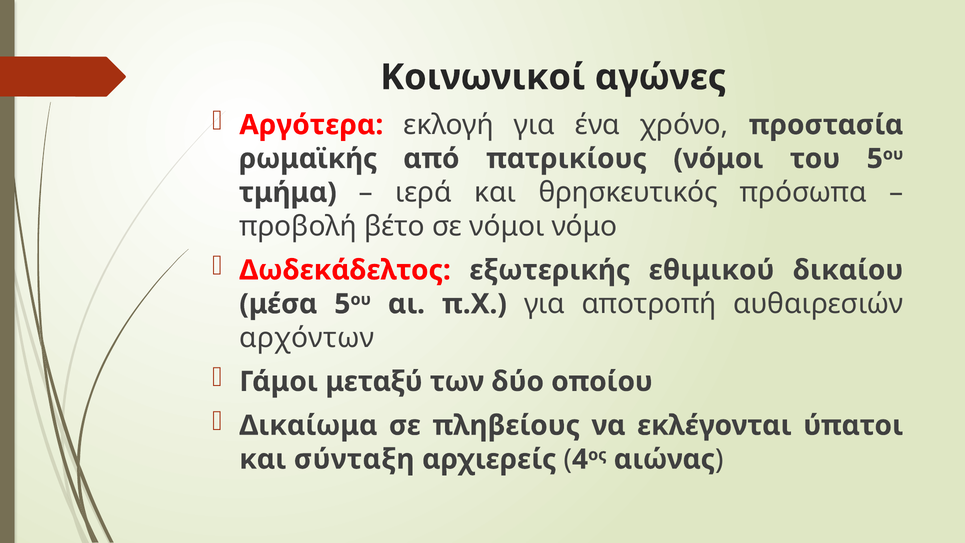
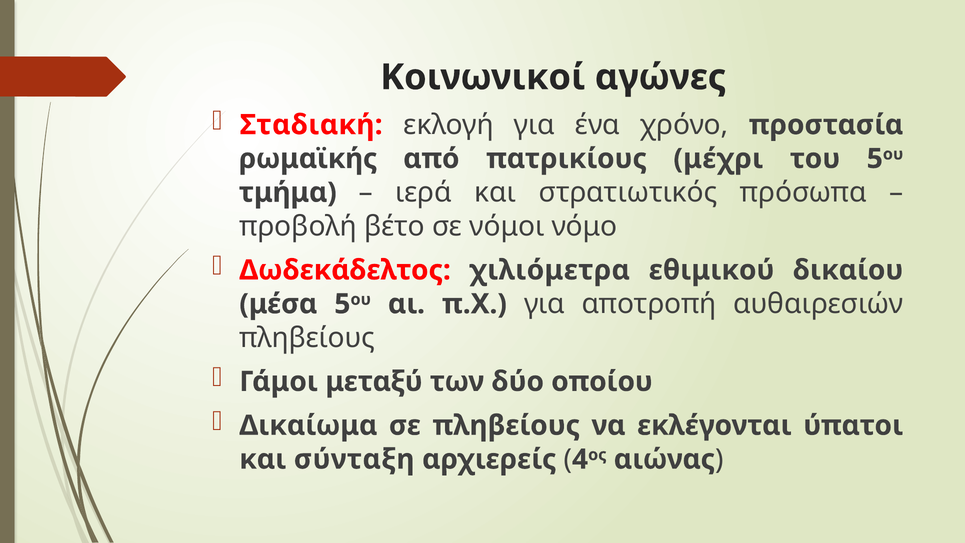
Αργότερα: Αργότερα -> Σταδιακή
πατρικίους νόμοι: νόμοι -> μέχρι
θρησκευτικός: θρησκευτικός -> στρατιωτικός
εξωτερικής: εξωτερικής -> χιλιόμετρα
αρχόντων at (307, 338): αρχόντων -> πληβείους
